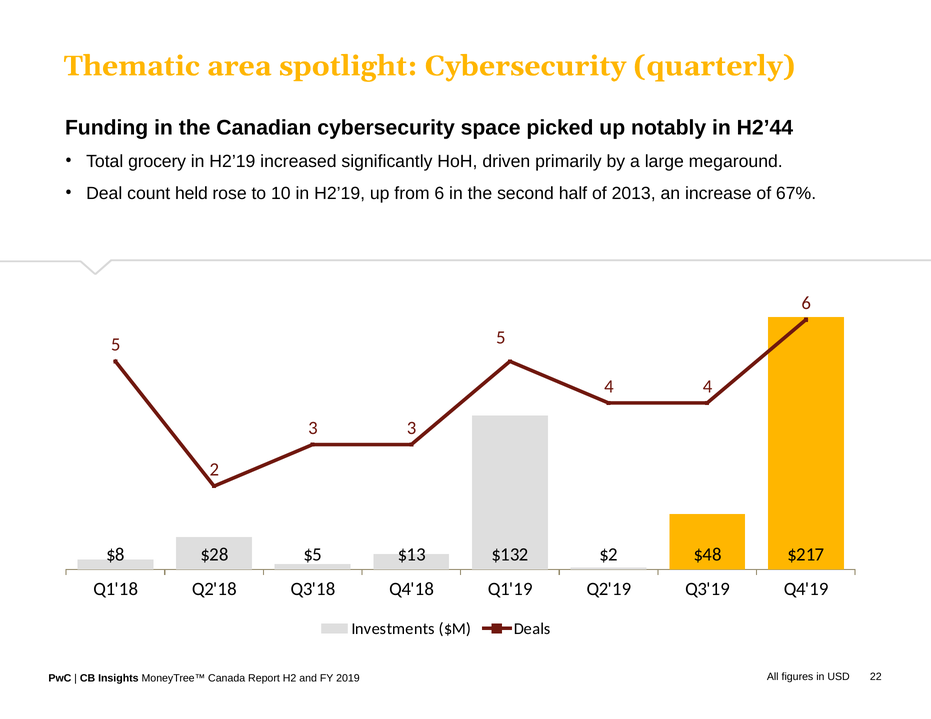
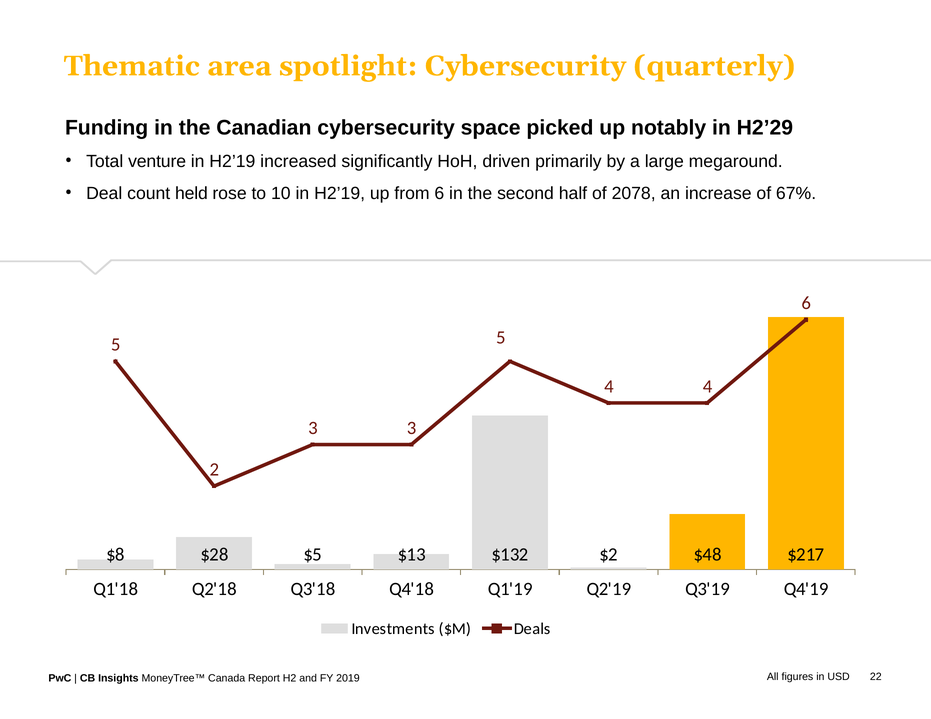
H2’44: H2’44 -> H2’29
grocery: grocery -> venture
2013: 2013 -> 2078
